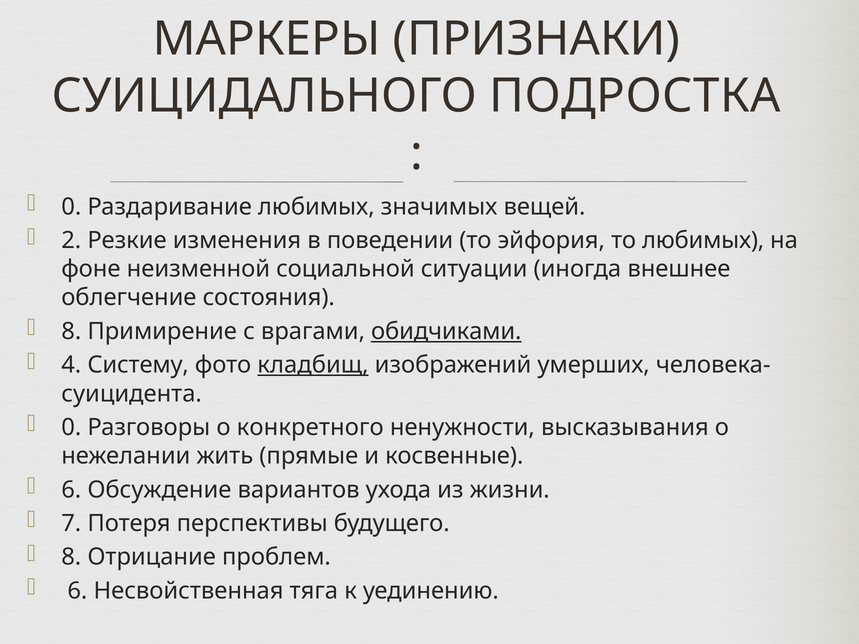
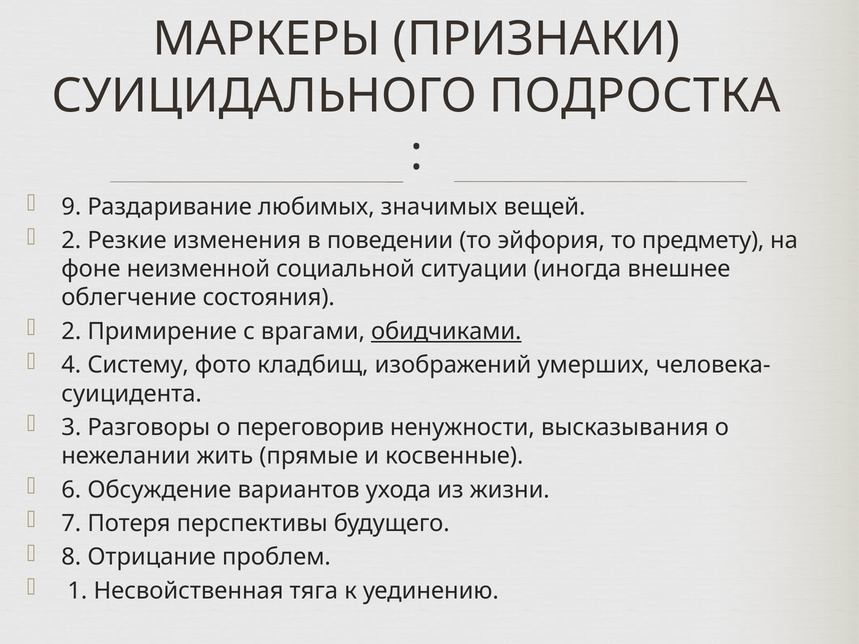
0 at (71, 207): 0 -> 9
то любимых: любимых -> предмету
8 at (71, 331): 8 -> 2
кладбищ underline: present -> none
0 at (71, 428): 0 -> 3
конкретного: конкретного -> переговорив
6 at (77, 591): 6 -> 1
